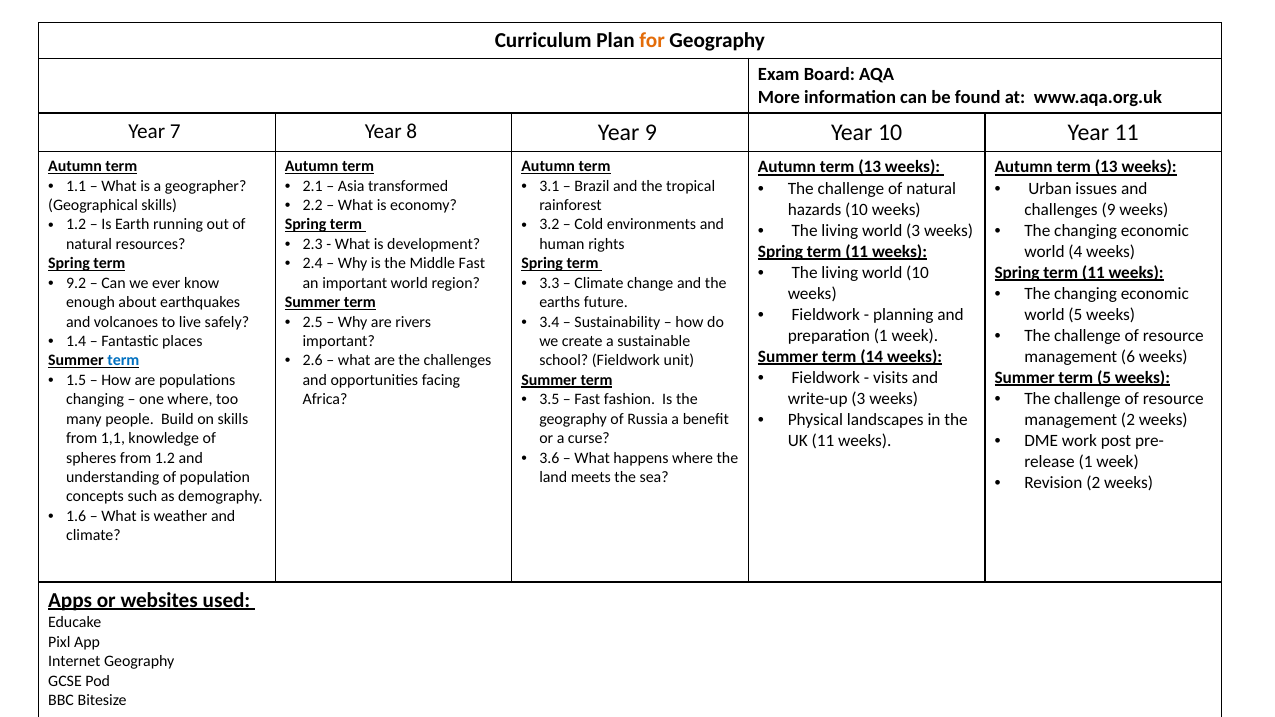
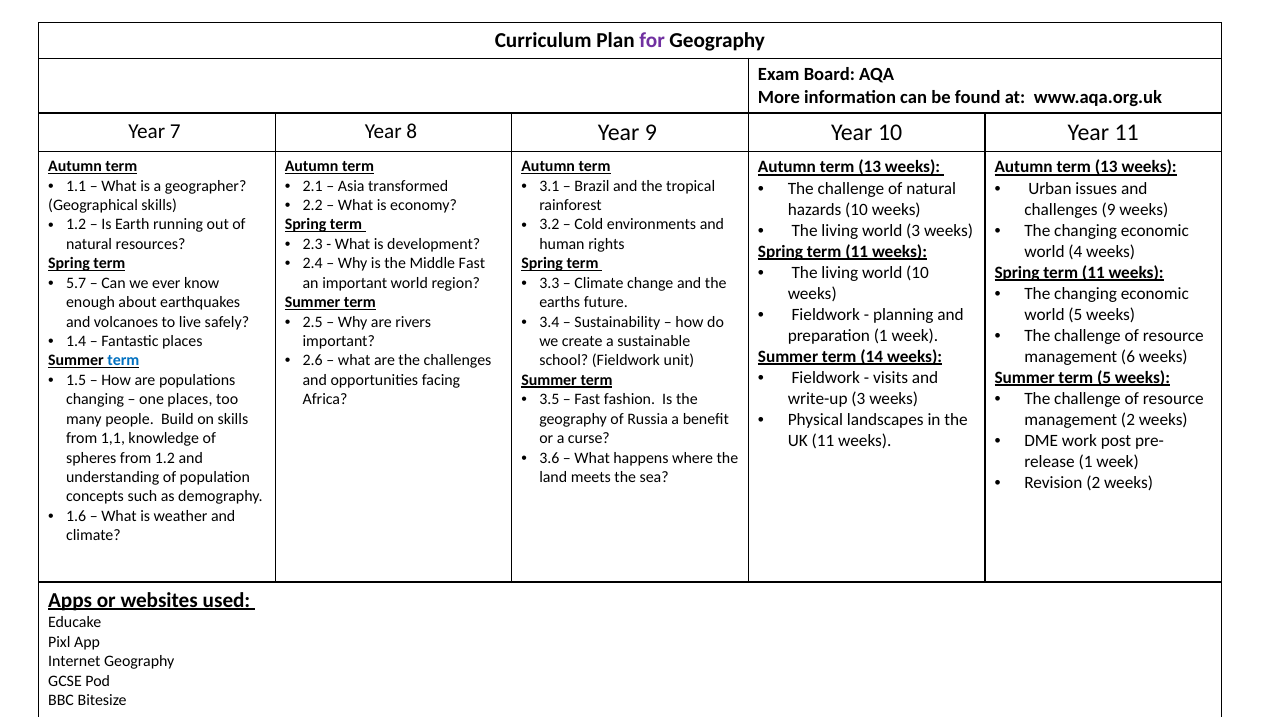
for colour: orange -> purple
9.2: 9.2 -> 5.7
one where: where -> places
